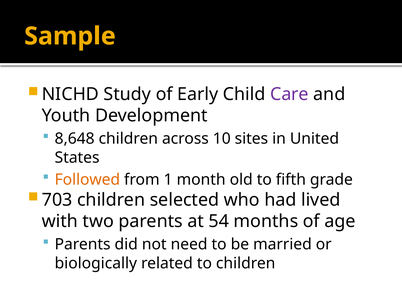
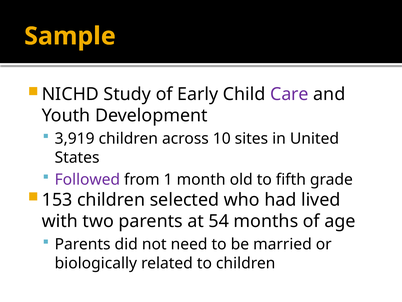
8,648: 8,648 -> 3,919
Followed colour: orange -> purple
703: 703 -> 153
